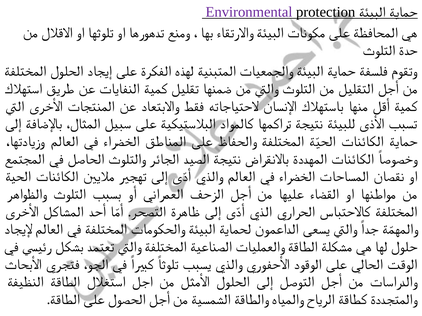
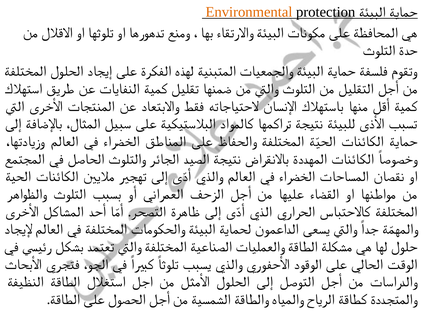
Environmental colour: purple -> orange
